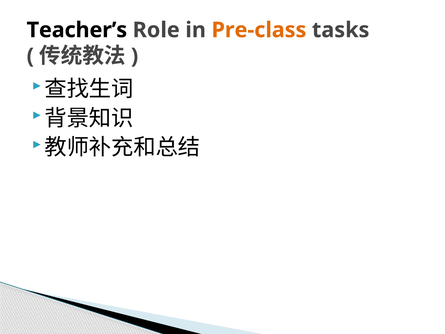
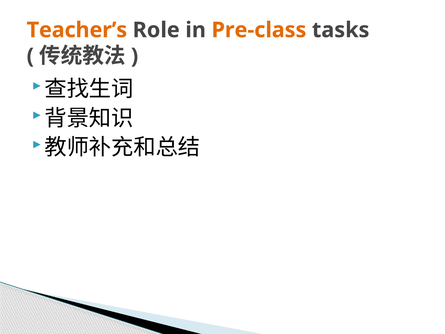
Teacher’s colour: black -> orange
